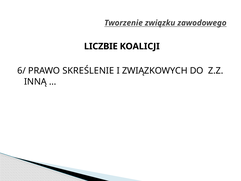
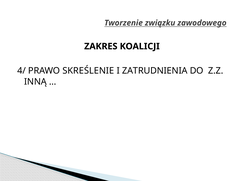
LICZBIE: LICZBIE -> ZAKRES
6/: 6/ -> 4/
ZWIĄZKOWYCH: ZWIĄZKOWYCH -> ZATRUDNIENIA
